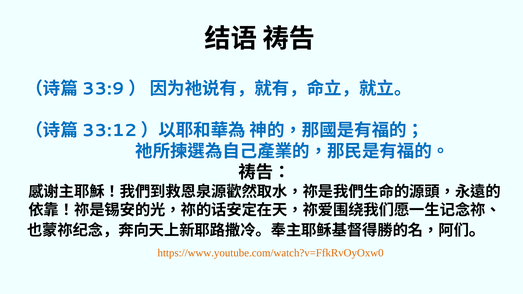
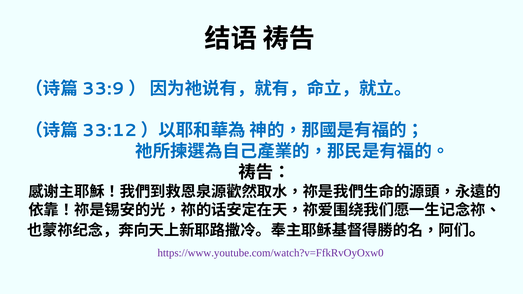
https://www.youtube.com/watch?v=FfkRvOyOxw0 colour: orange -> purple
